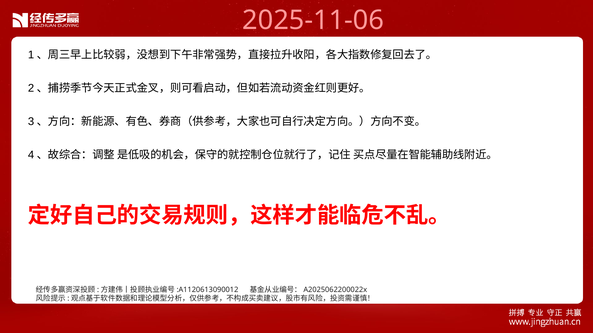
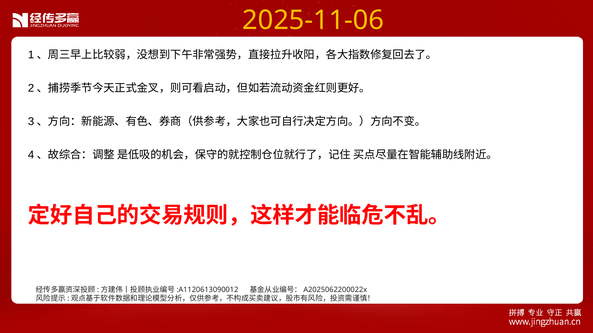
2025-11-06 colour: pink -> yellow
